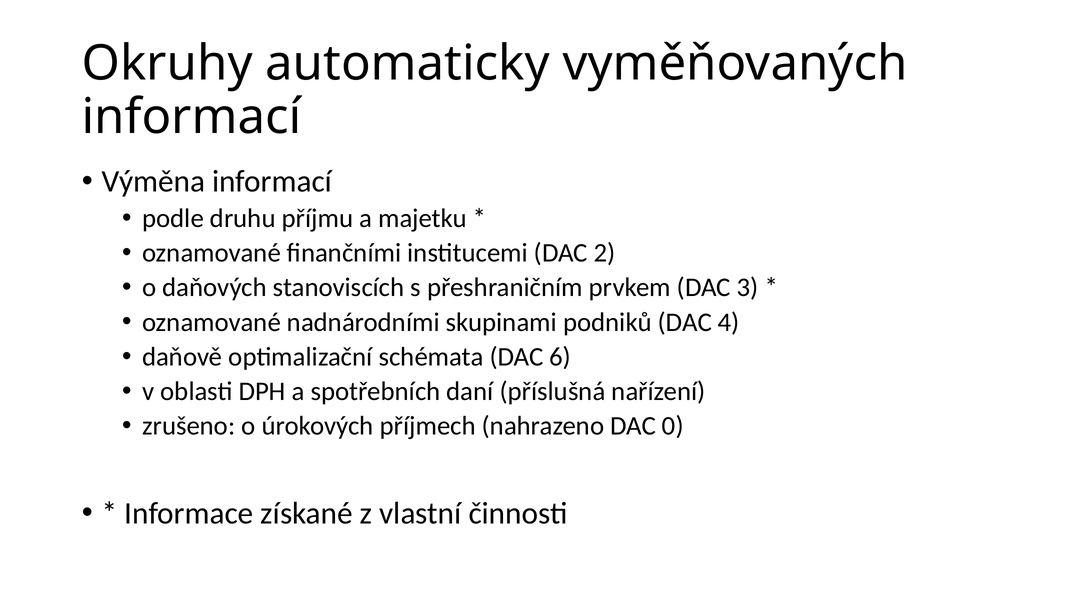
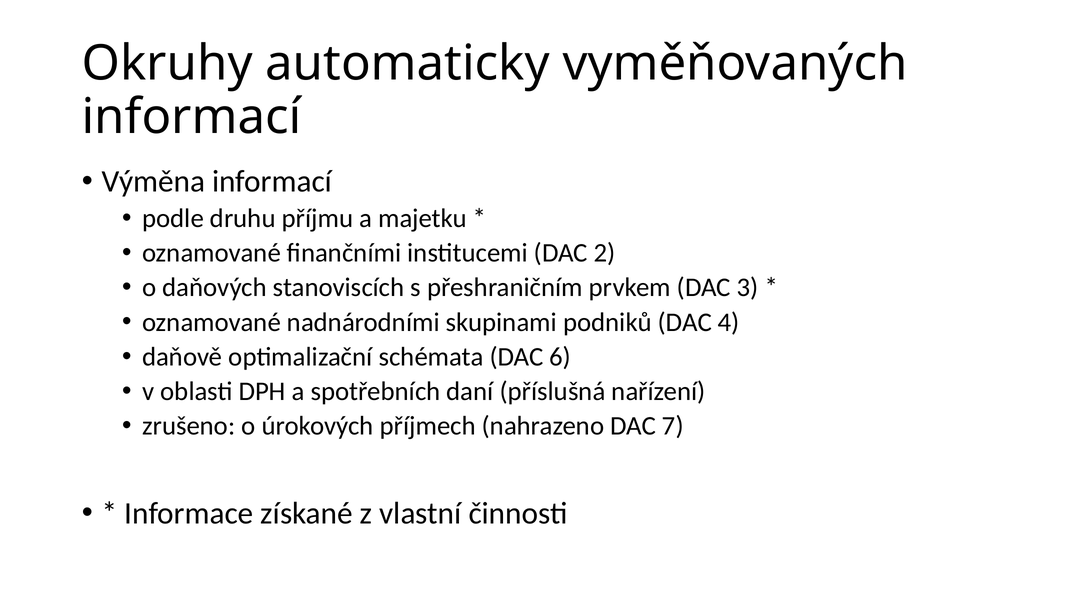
0: 0 -> 7
